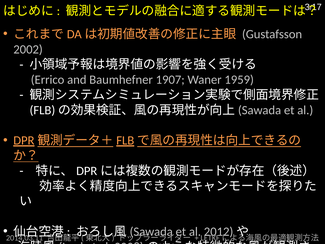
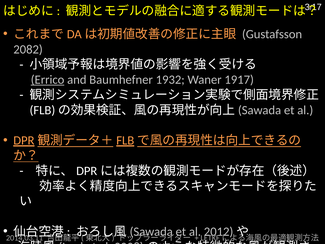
2002: 2002 -> 2082
Errico underline: none -> present
1907: 1907 -> 1932
1959: 1959 -> 1917
